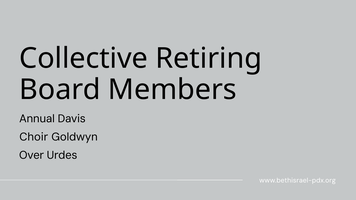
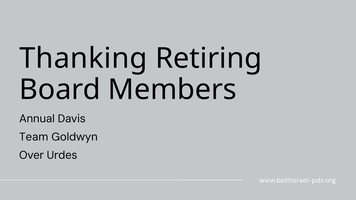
Collective: Collective -> Thanking
Choir: Choir -> Team
